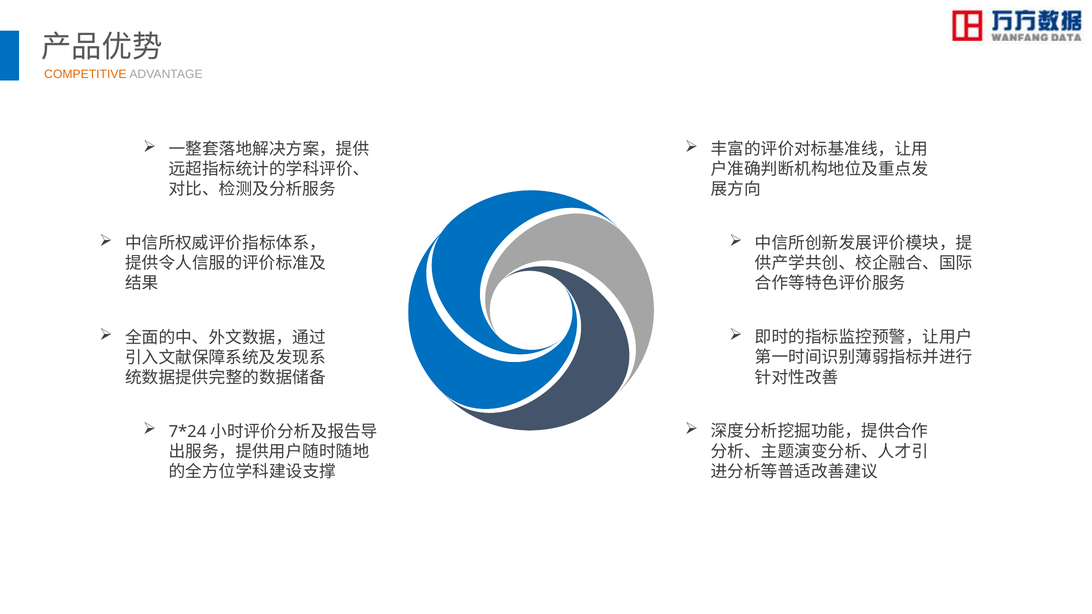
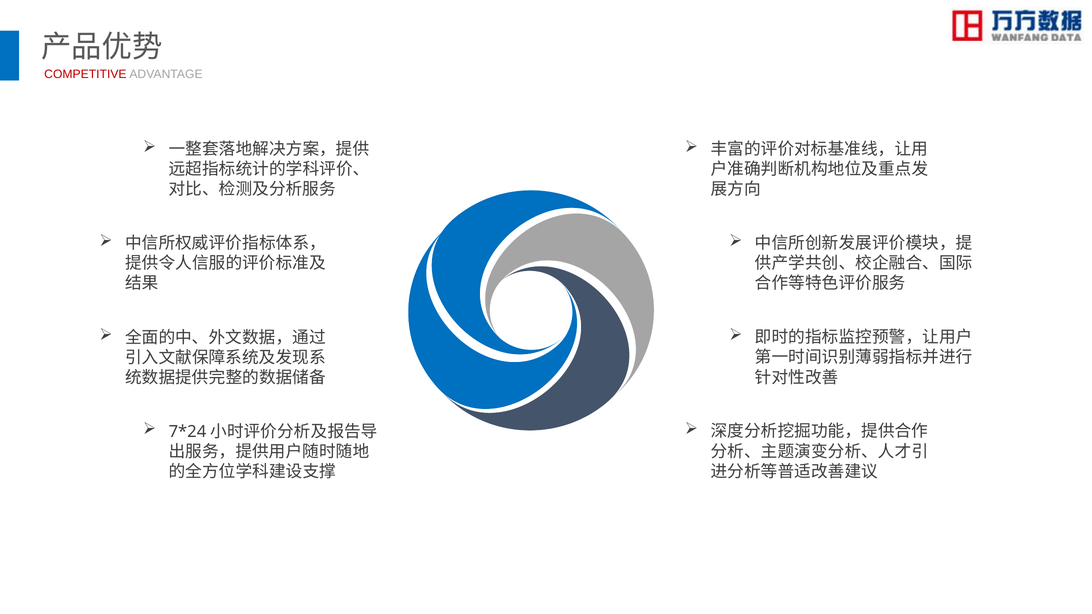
COMPETITIVE colour: orange -> red
